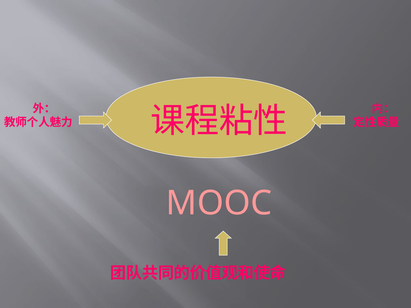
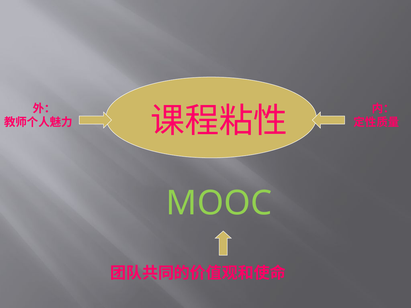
MOOC colour: pink -> light green
